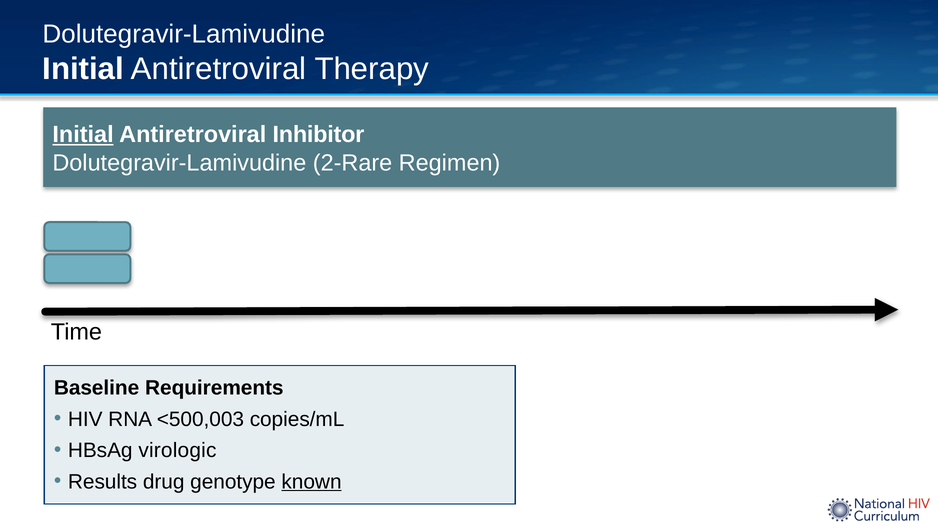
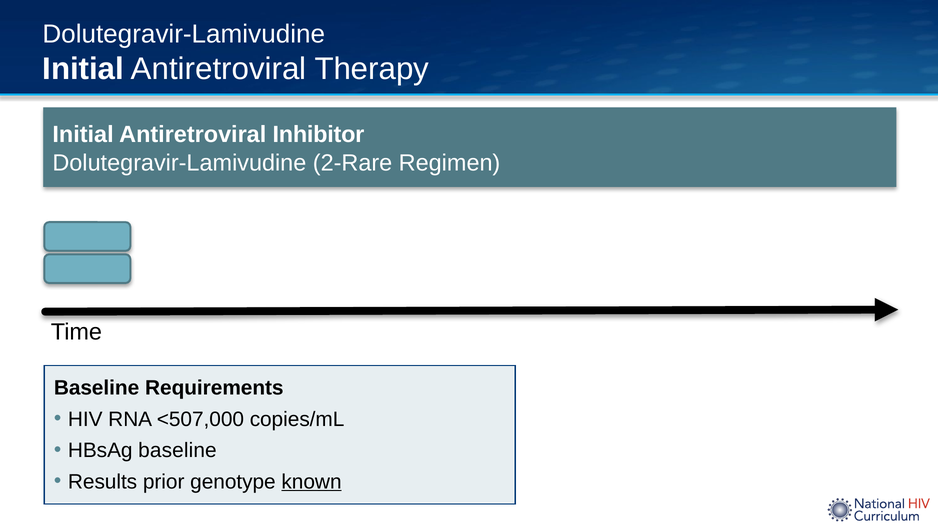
Initial at (83, 135) underline: present -> none
<500,003: <500,003 -> <507,000
HBsAg virologic: virologic -> baseline
drug: drug -> prior
